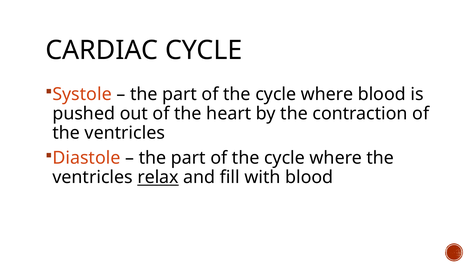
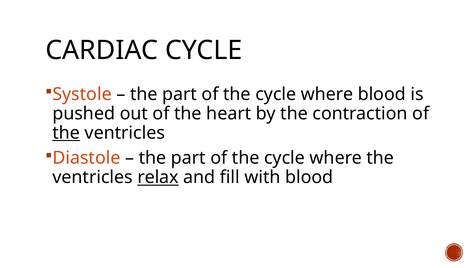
the at (66, 133) underline: none -> present
